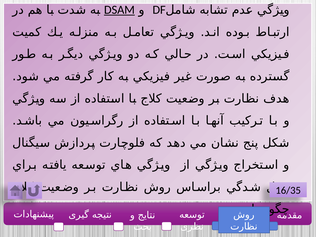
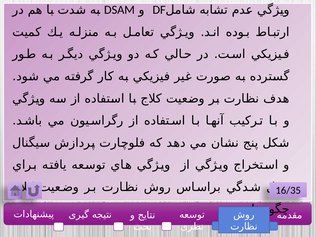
DSAM underline: present -> none
